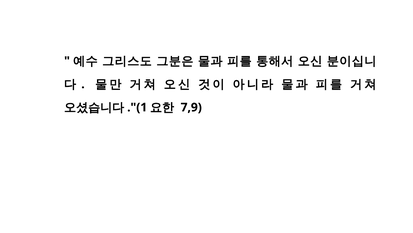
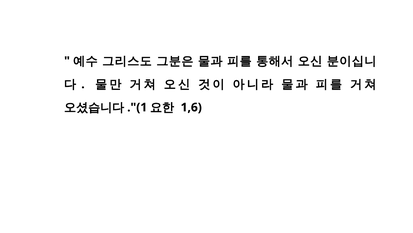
7,9: 7,9 -> 1,6
